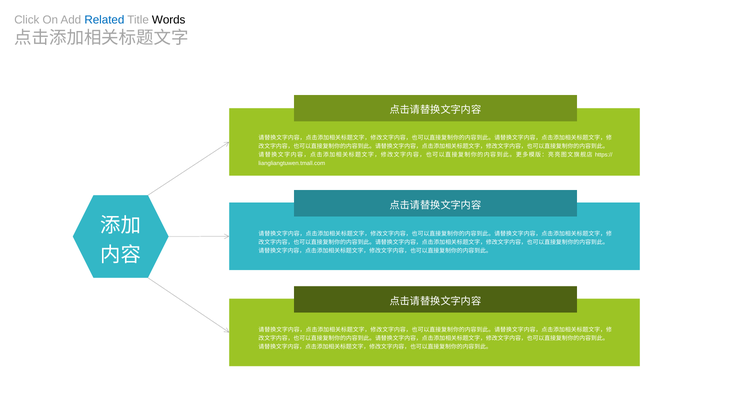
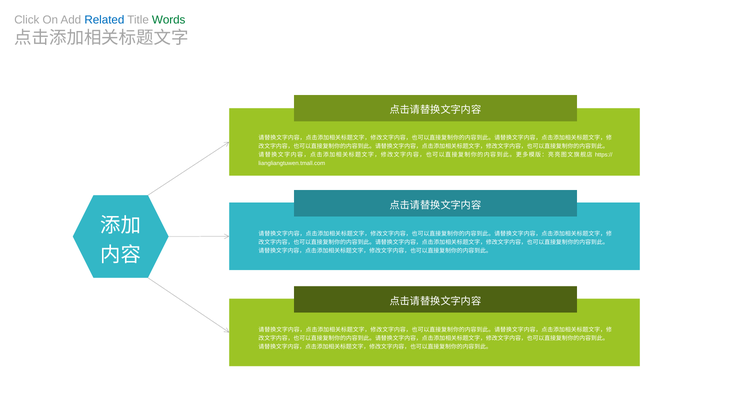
Words colour: black -> green
